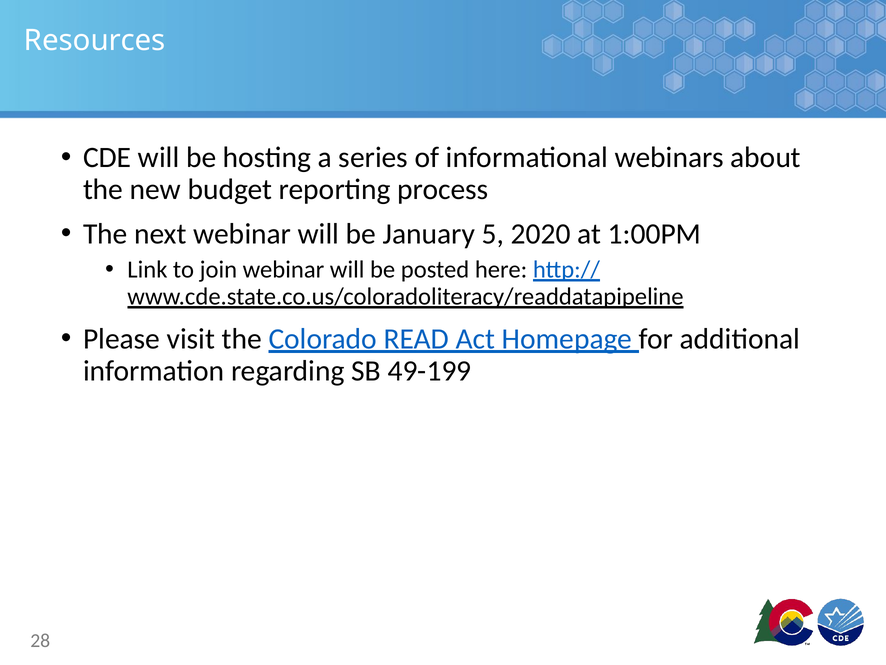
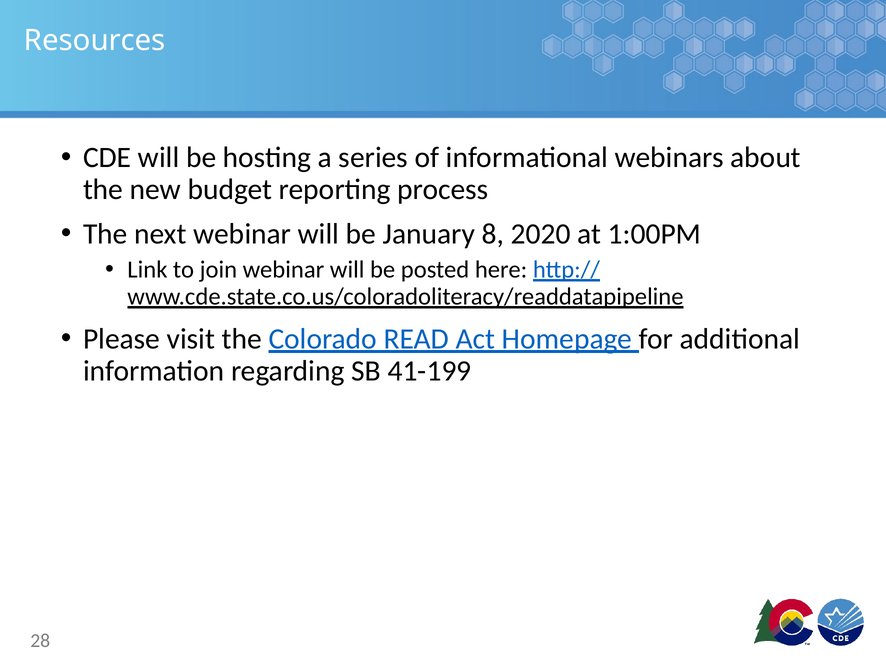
5: 5 -> 8
49-199: 49-199 -> 41-199
